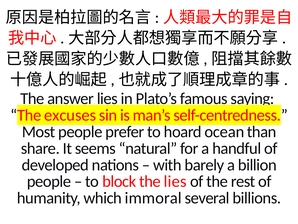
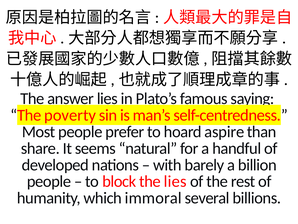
excuses: excuses -> poverty
ocean: ocean -> aspire
